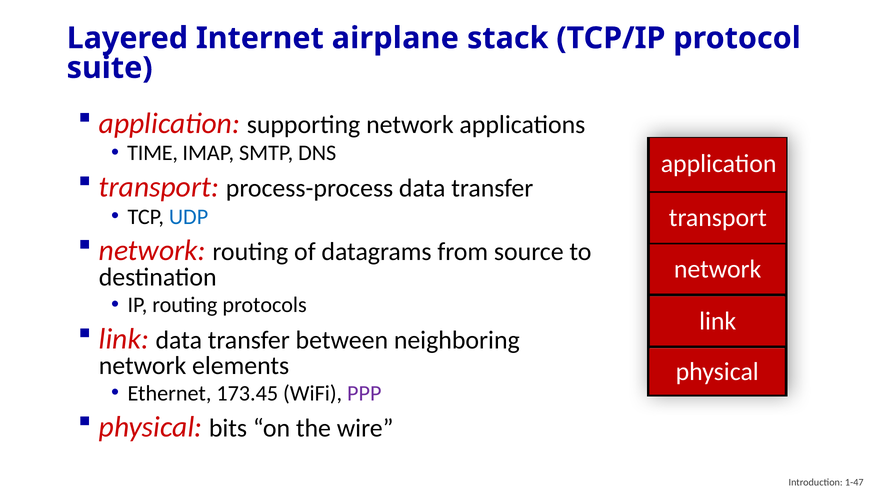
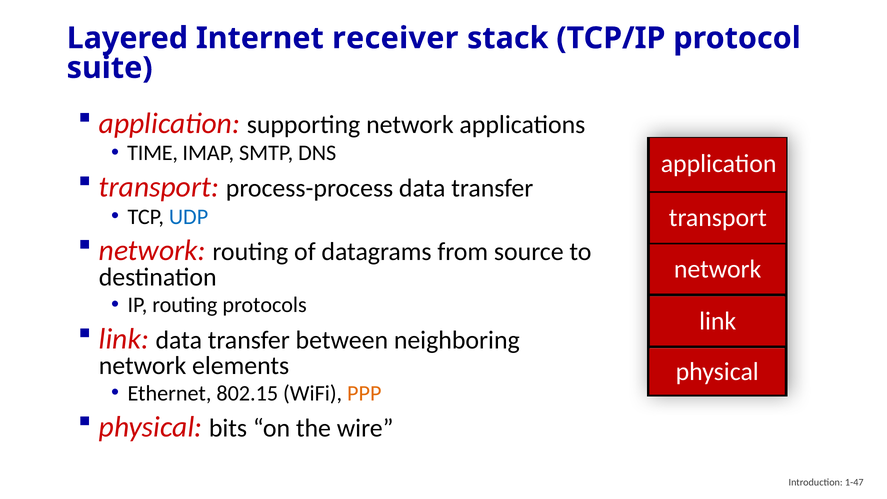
airplane: airplane -> receiver
173.45: 173.45 -> 802.15
PPP colour: purple -> orange
